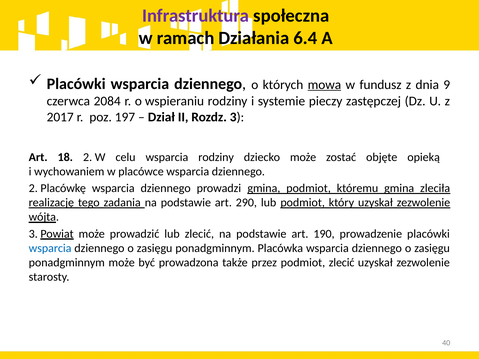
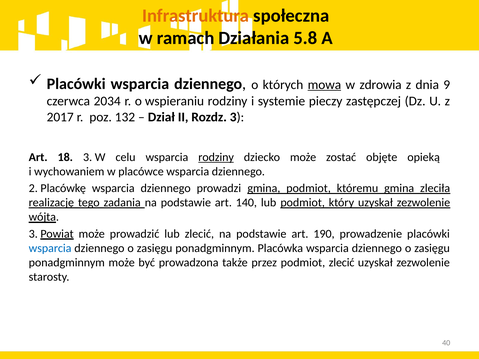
Infrastruktura colour: purple -> orange
6.4: 6.4 -> 5.8
fundusz: fundusz -> zdrowia
2084: 2084 -> 2034
197: 197 -> 132
18 2: 2 -> 3
rodziny at (216, 157) underline: none -> present
290: 290 -> 140
